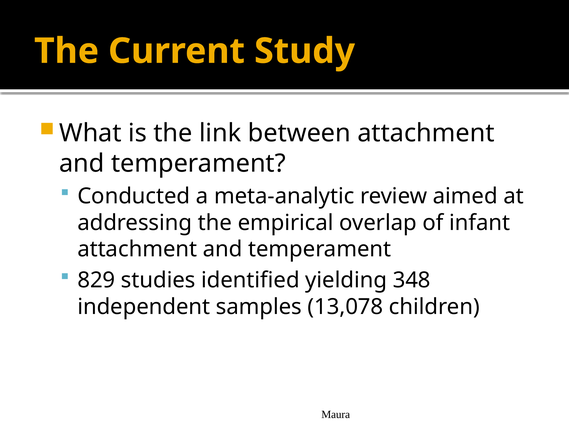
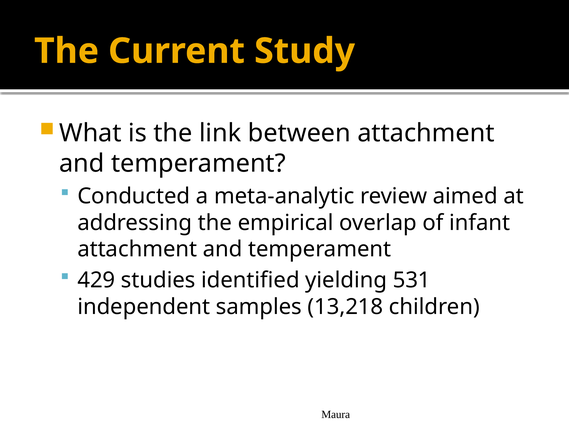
829: 829 -> 429
348: 348 -> 531
13,078: 13,078 -> 13,218
